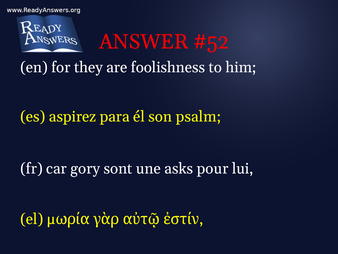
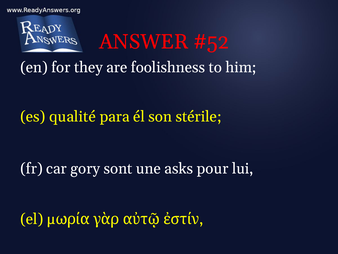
aspirez: aspirez -> qualité
psalm: psalm -> stérile
